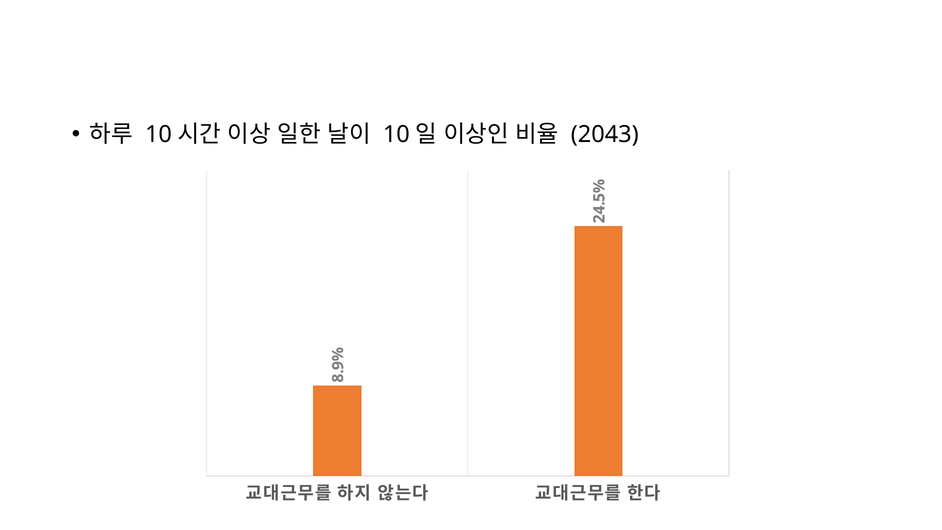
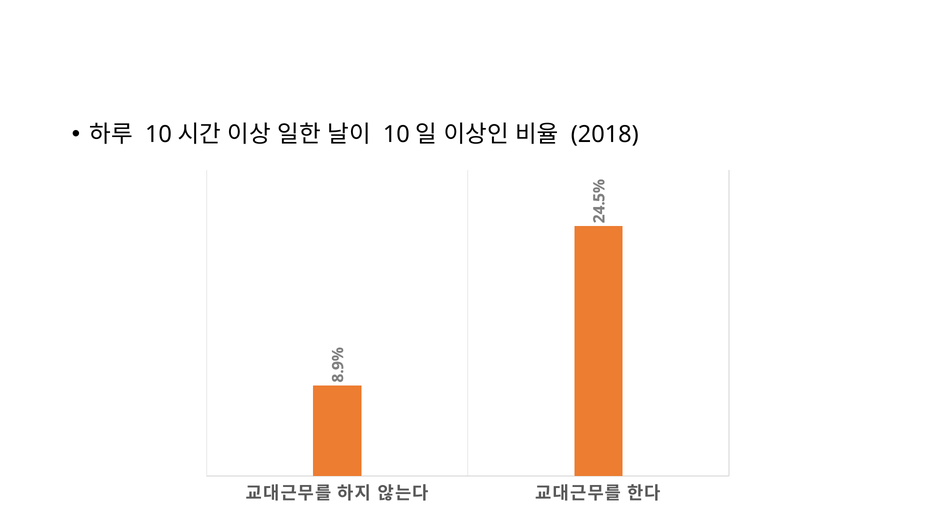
2043: 2043 -> 2018
